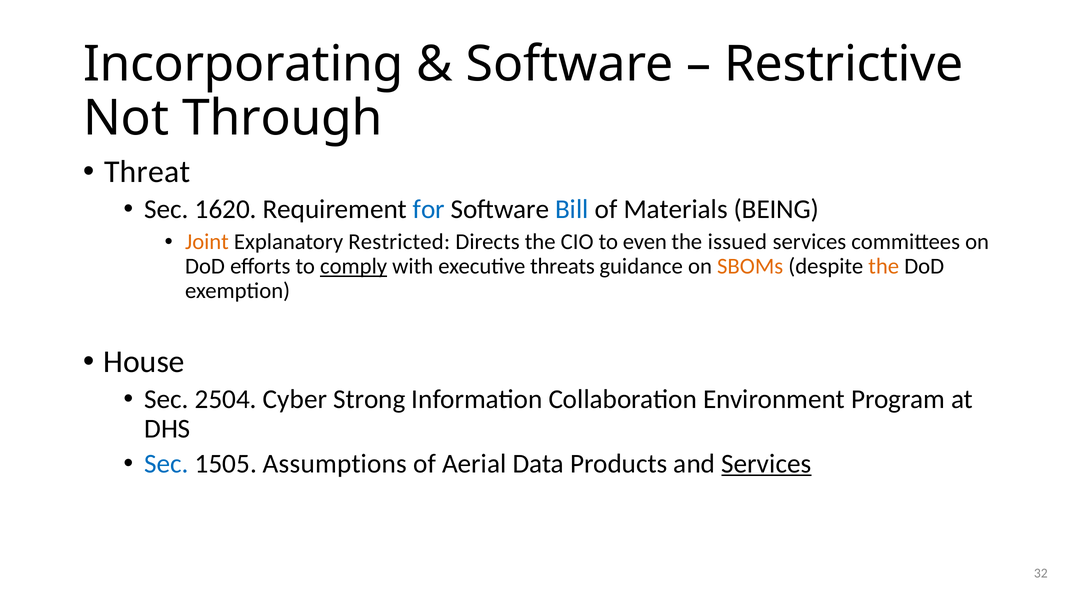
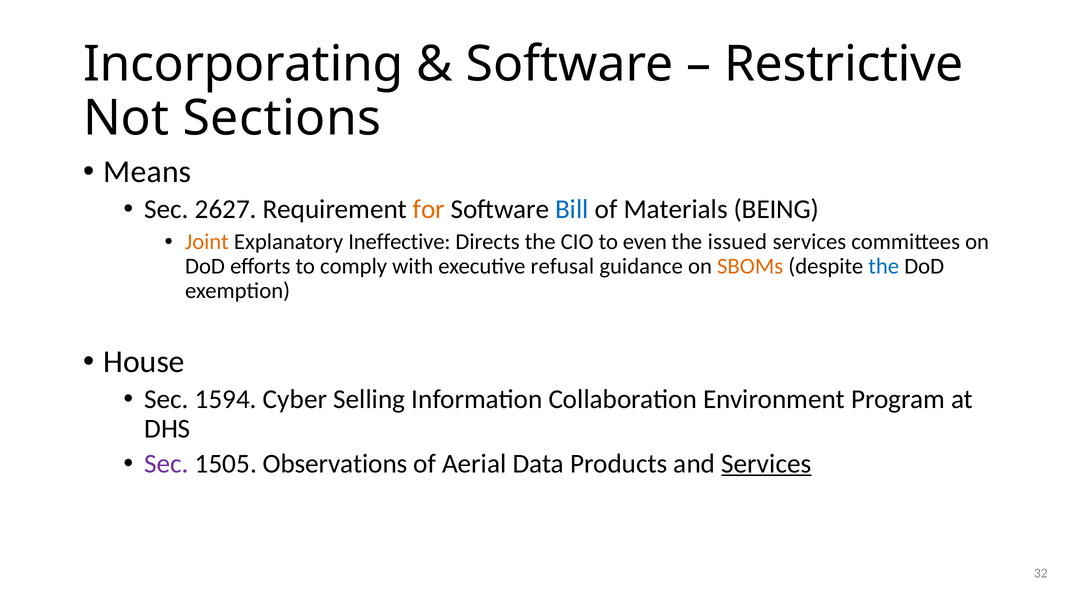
Through: Through -> Sections
Threat: Threat -> Means
1620: 1620 -> 2627
for colour: blue -> orange
Restricted: Restricted -> Ineffective
comply underline: present -> none
threats: threats -> refusal
the at (884, 267) colour: orange -> blue
2504: 2504 -> 1594
Strong: Strong -> Selling
Sec at (166, 464) colour: blue -> purple
Assumptions: Assumptions -> Observations
